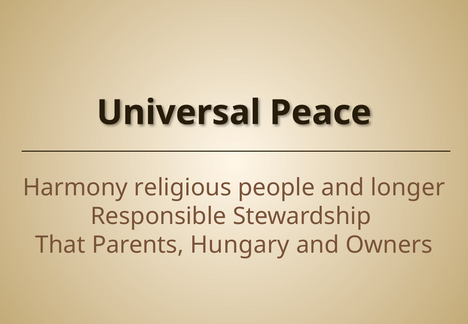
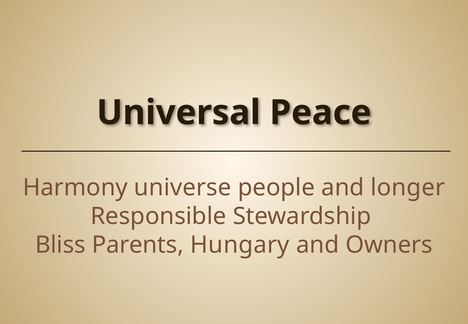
religious: religious -> universe
That: That -> Bliss
